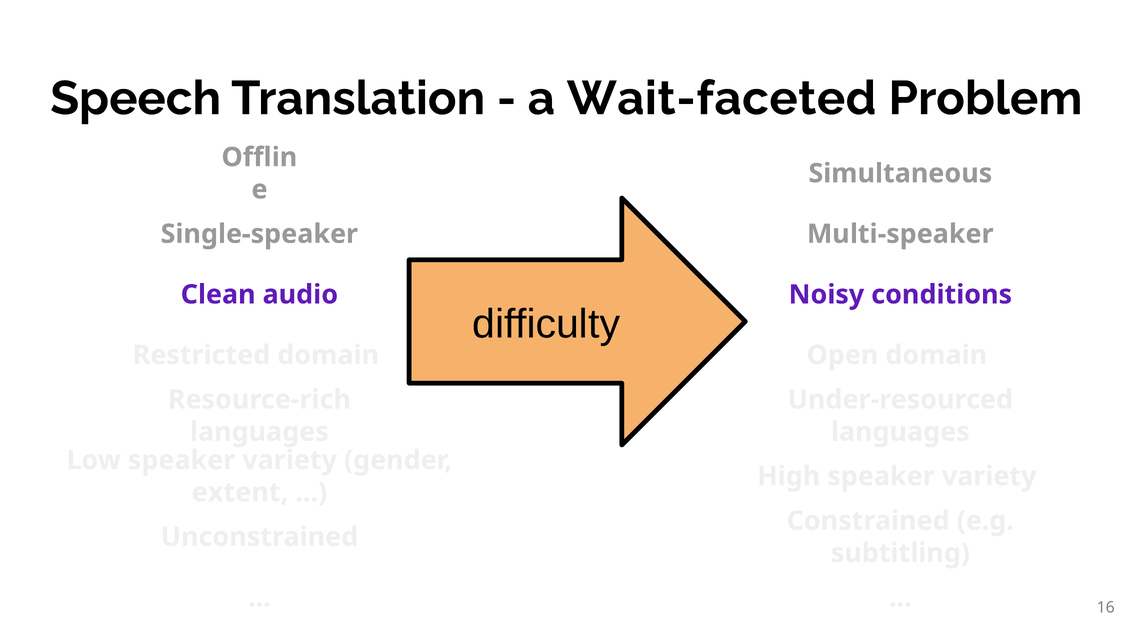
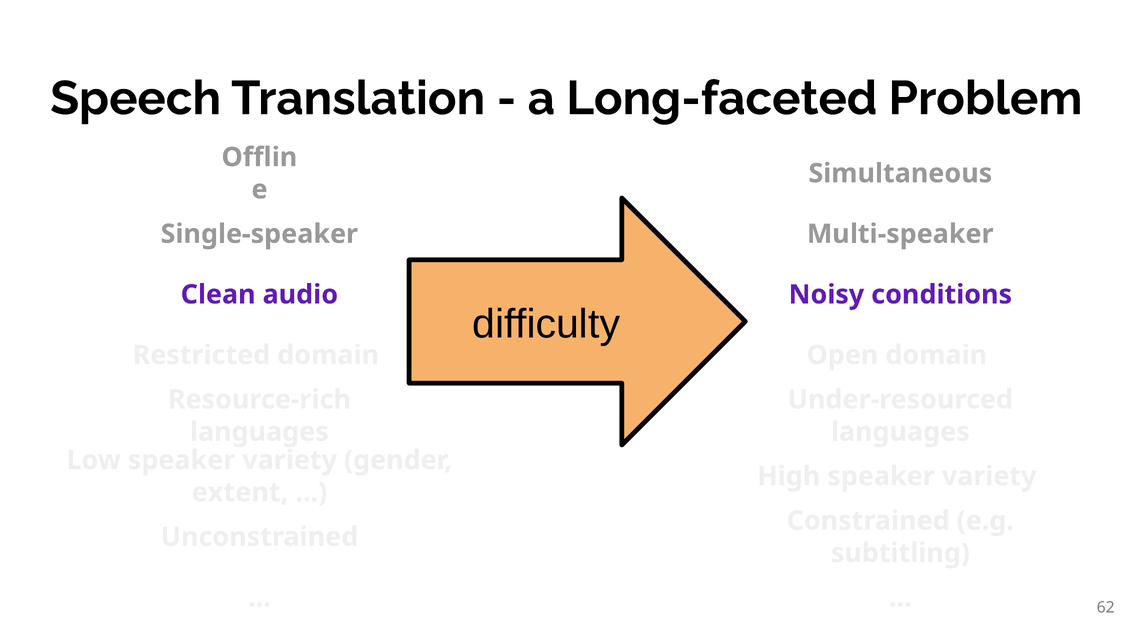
Wait-faceted: Wait-faceted -> Long-faceted
16: 16 -> 62
